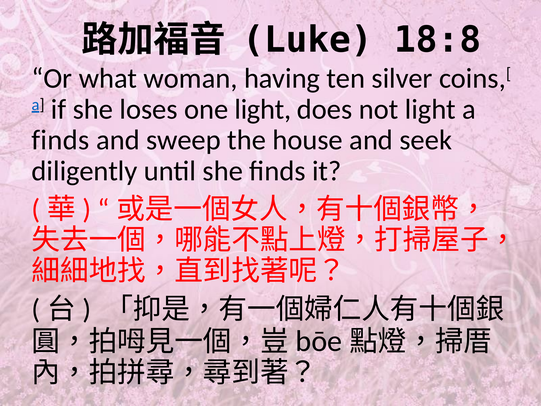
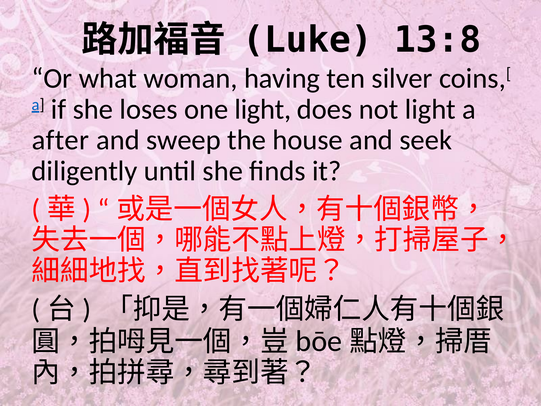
18:8: 18:8 -> 13:8
finds at (60, 140): finds -> after
